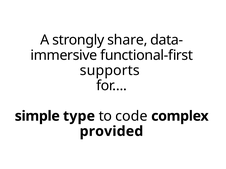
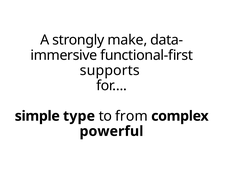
share: share -> make
code: code -> from
provided: provided -> powerful
